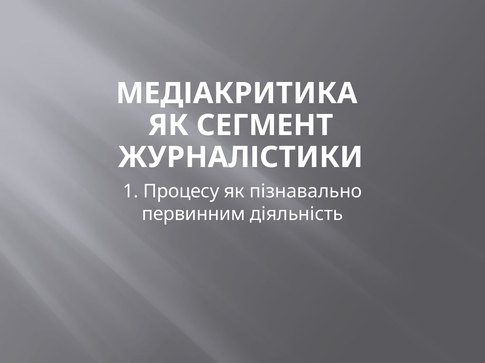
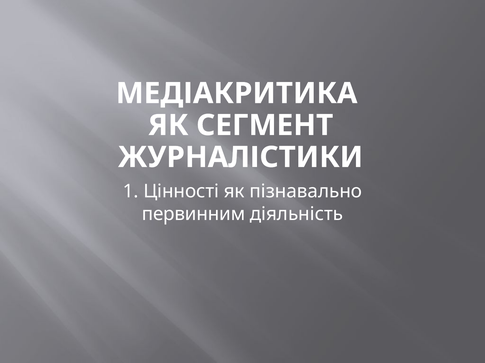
Процесу: Процесу -> Цінності
